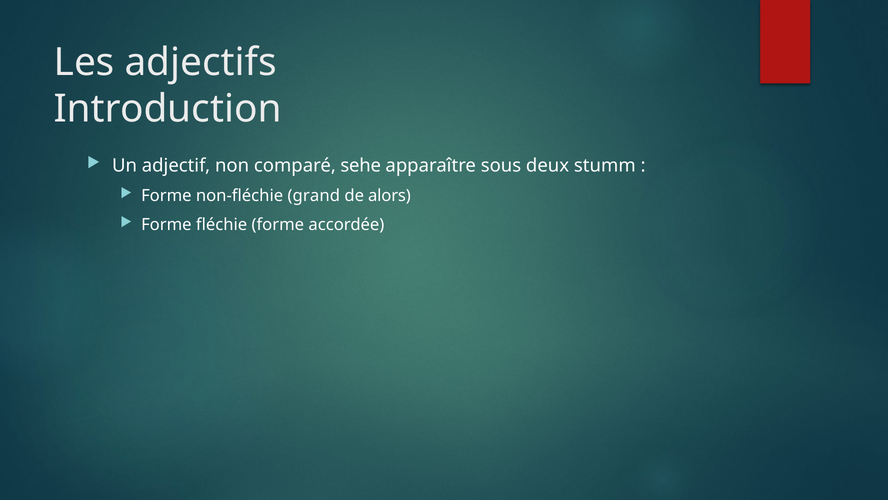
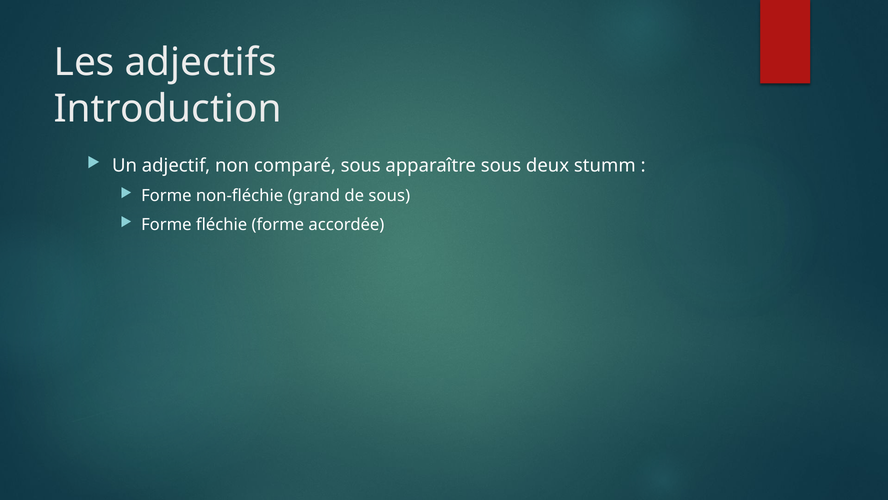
comparé sehe: sehe -> sous
de alors: alors -> sous
